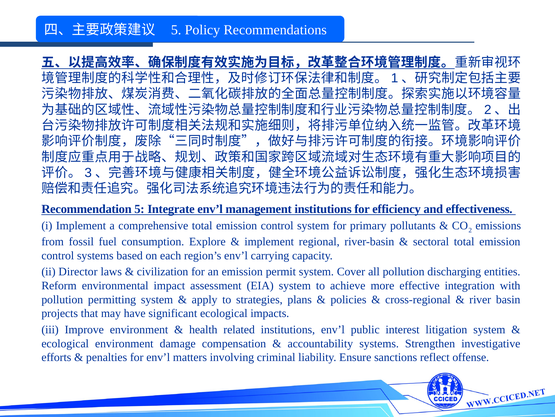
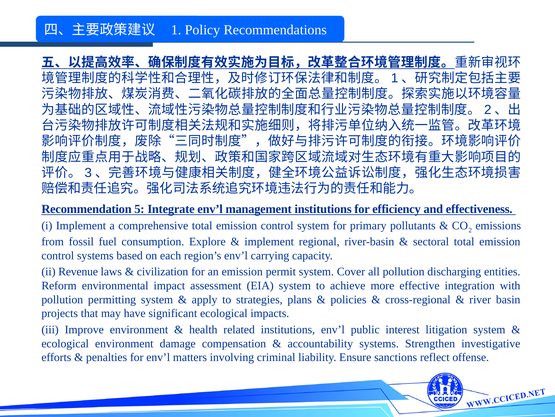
5 at (176, 30): 5 -> 1
Director: Director -> Revenue
